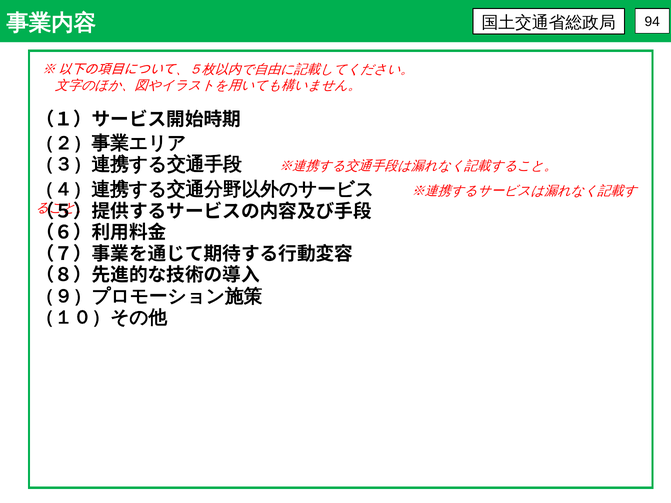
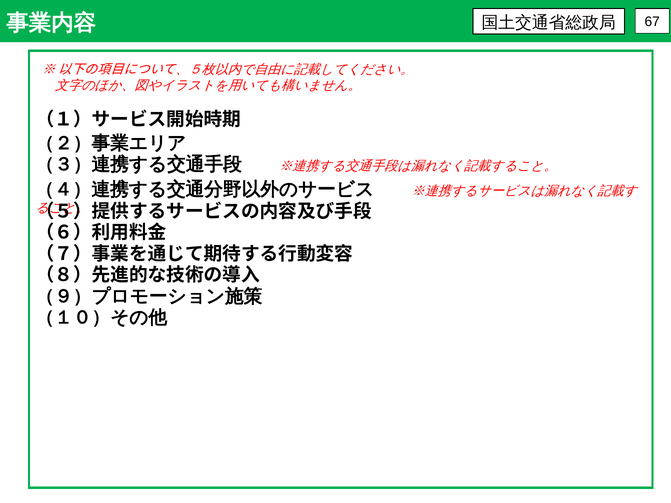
94: 94 -> 67
